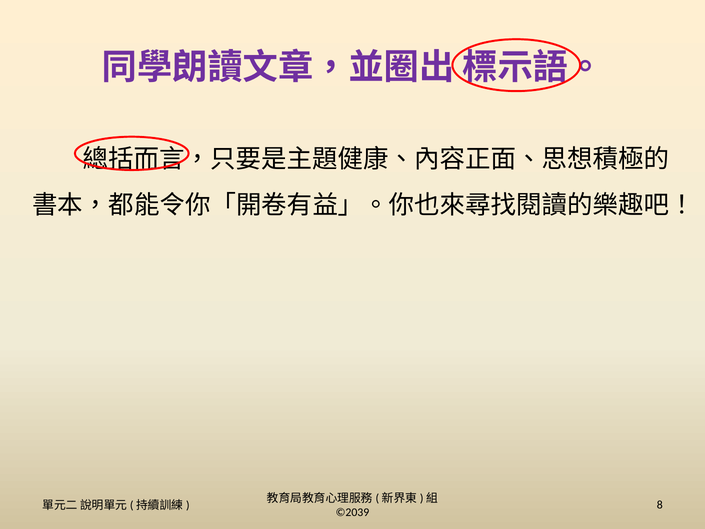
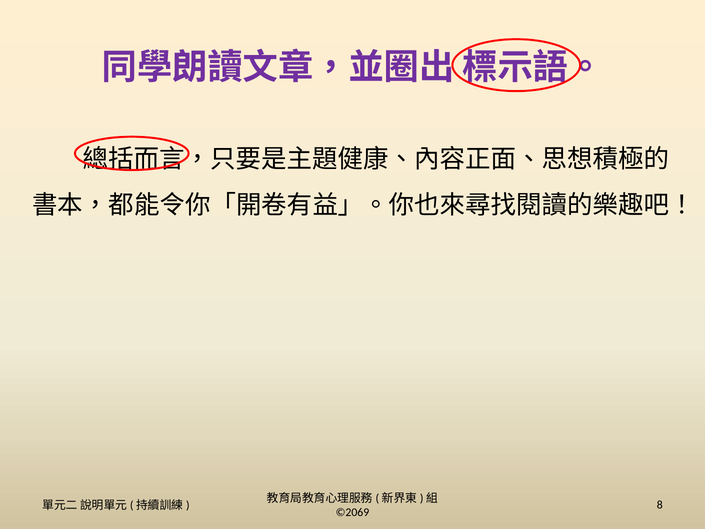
©2039: ©2039 -> ©2069
